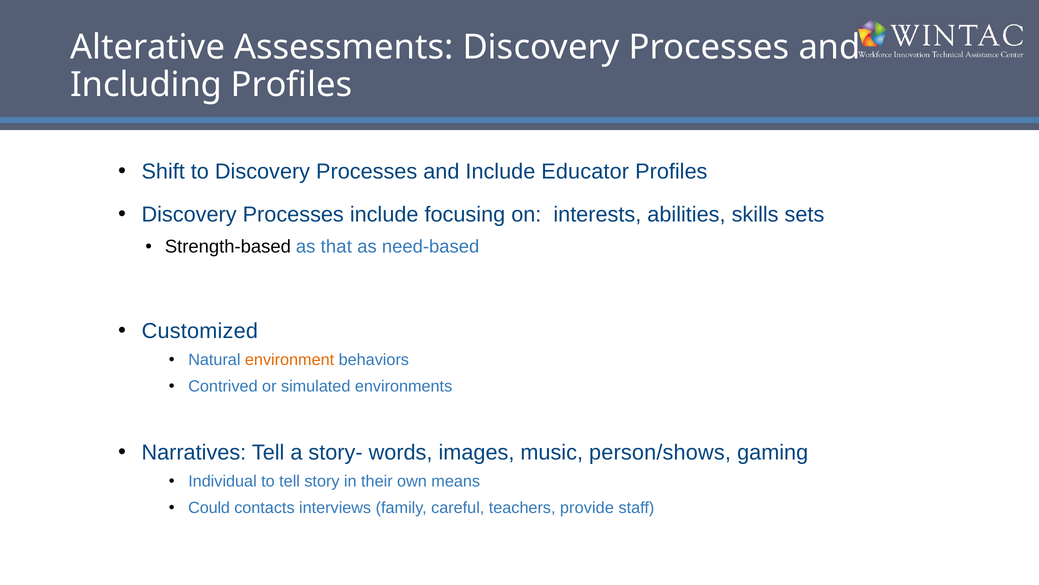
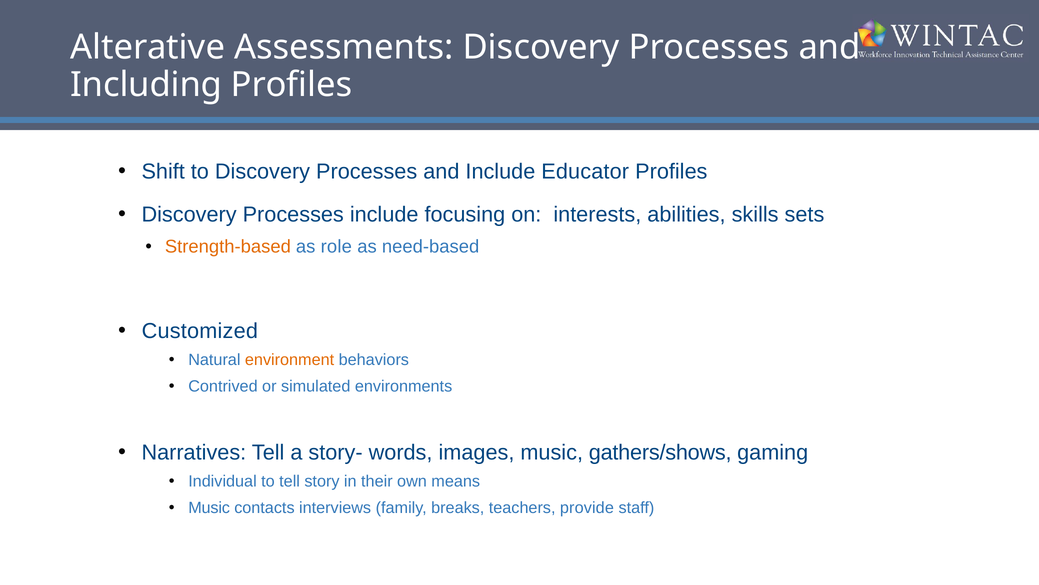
Strength-based colour: black -> orange
that: that -> role
person/shows: person/shows -> gathers/shows
Could at (209, 507): Could -> Music
careful: careful -> breaks
